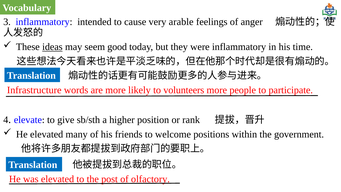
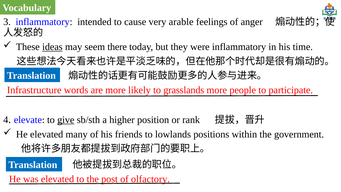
good: good -> there
volunteers: volunteers -> grasslands
give underline: none -> present
welcome: welcome -> lowlands
